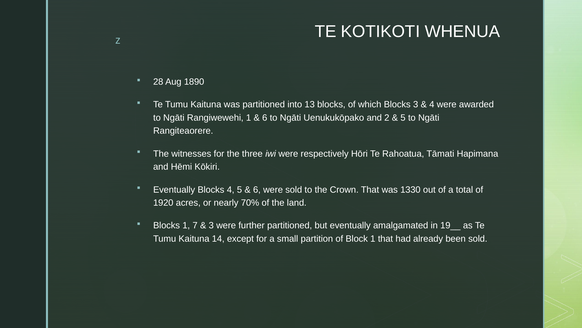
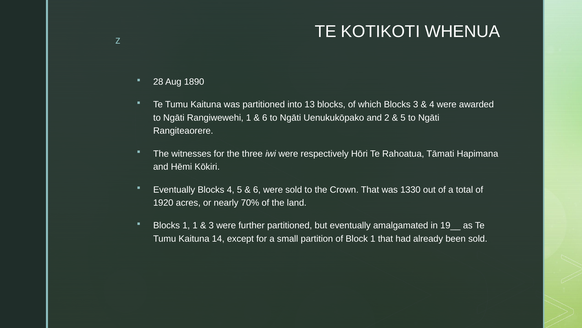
1 7: 7 -> 1
